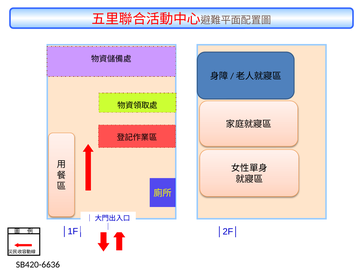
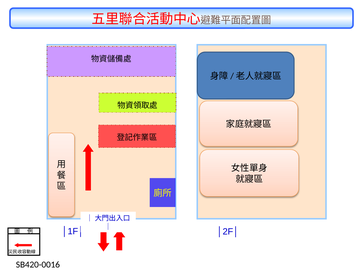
SB420-6636: SB420-6636 -> SB420-0016
